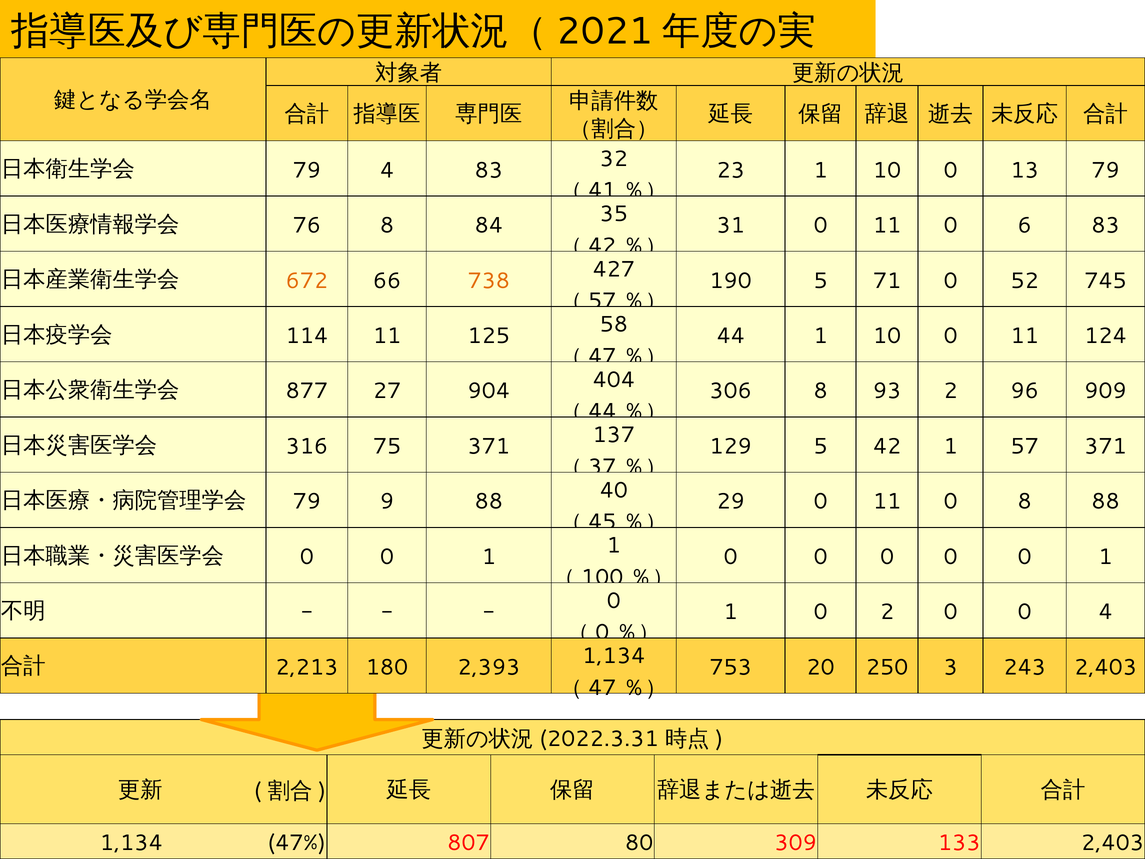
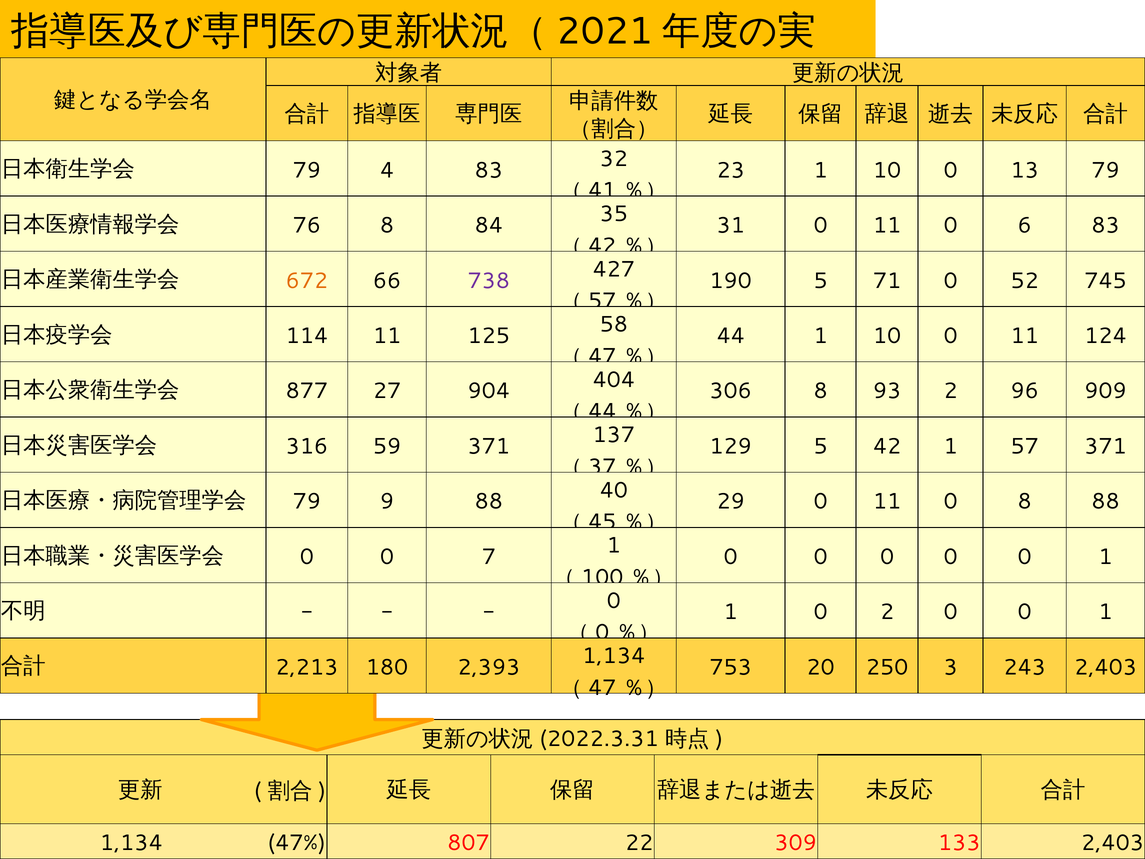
738 colour: orange -> purple
75: 75 -> 59
1 at (489, 557): 1 -> 7
2 0 0 4: 4 -> 1
80: 80 -> 22
